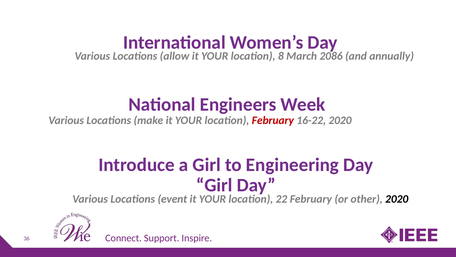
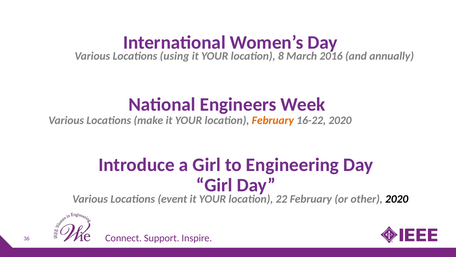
allow: allow -> using
2086: 2086 -> 2016
February at (273, 120) colour: red -> orange
